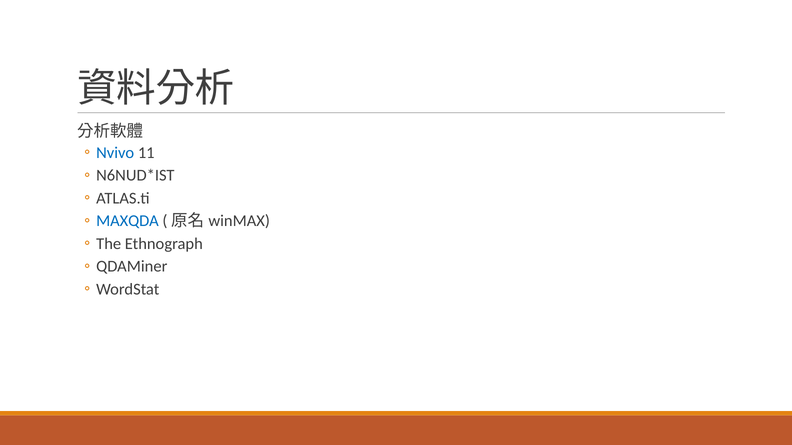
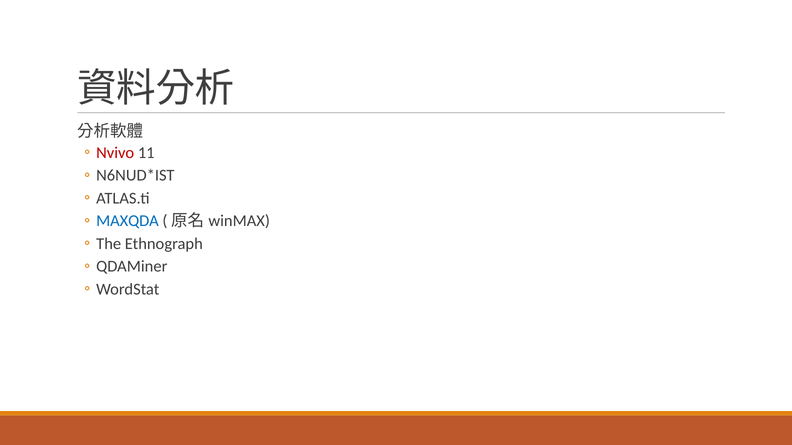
Nvivo colour: blue -> red
